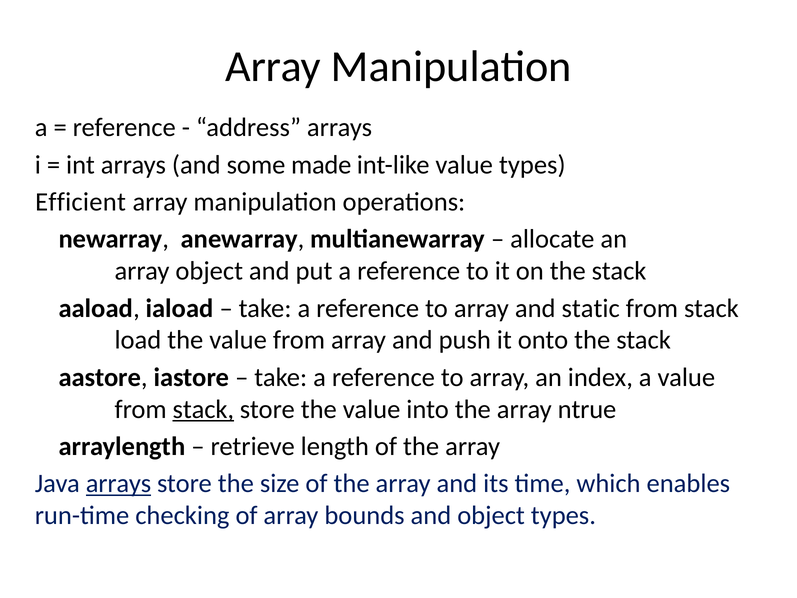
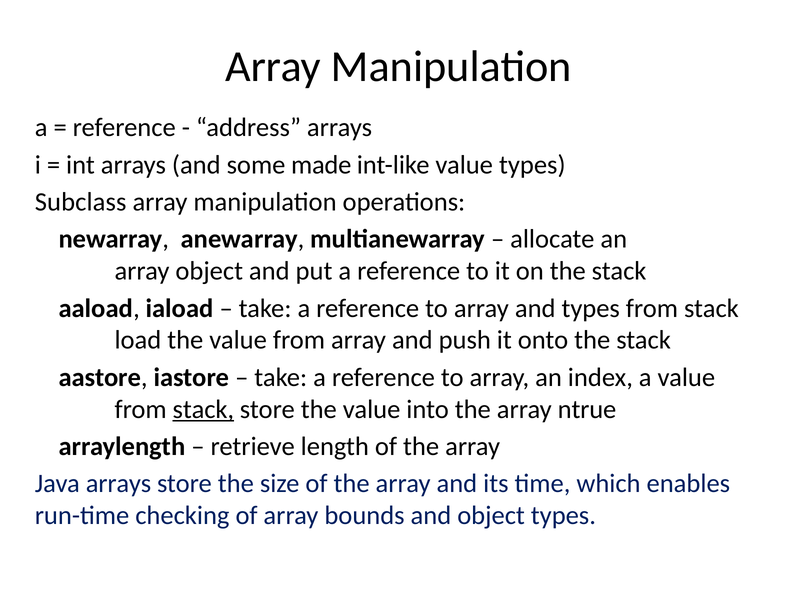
Efficient: Efficient -> Subclass
and static: static -> types
arrays at (119, 483) underline: present -> none
